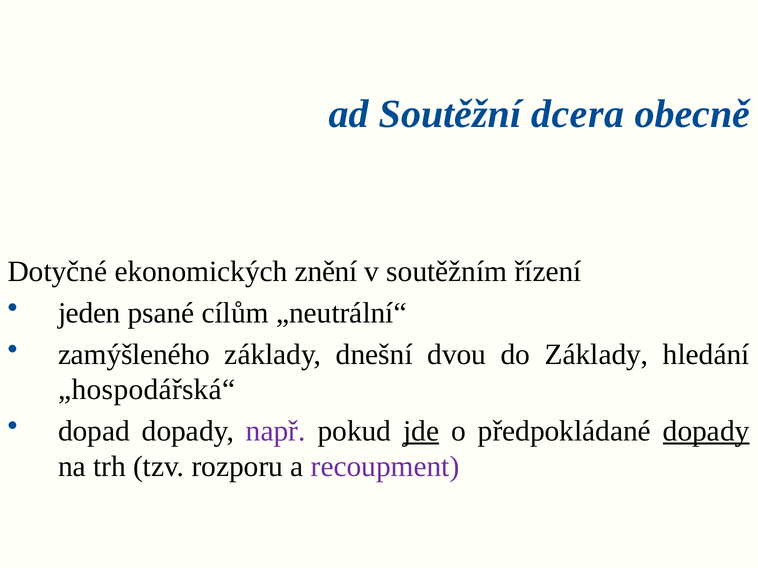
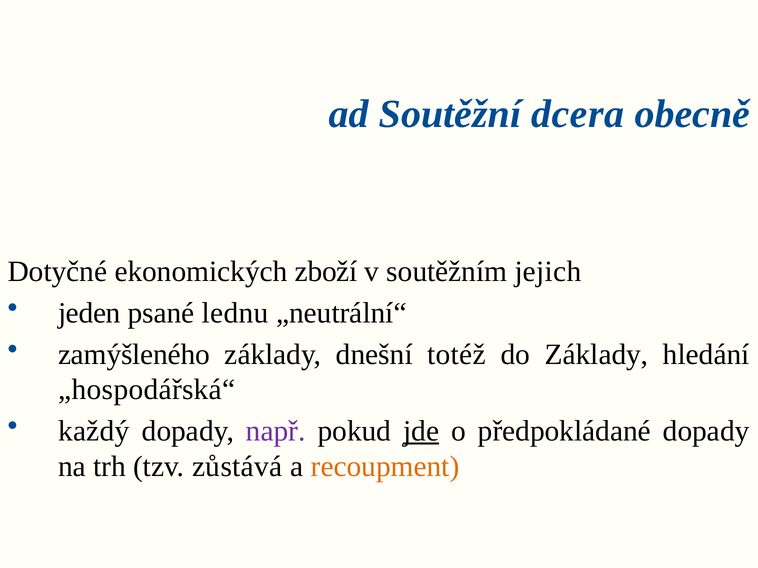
znění: znění -> zboží
řízení: řízení -> jejich
cílům: cílům -> lednu
dvou: dvou -> totéž
dopad: dopad -> každý
dopady at (706, 431) underline: present -> none
rozporu: rozporu -> zůstává
recoupment colour: purple -> orange
